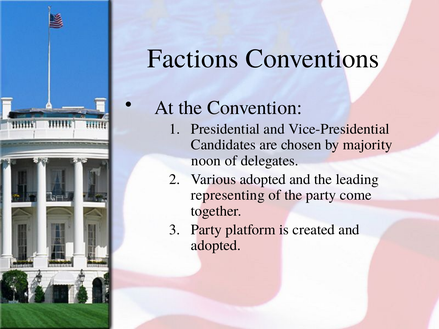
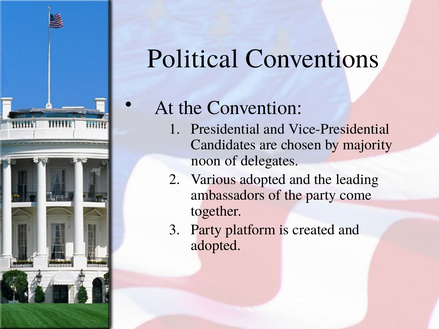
Factions: Factions -> Political
representing: representing -> ambassadors
